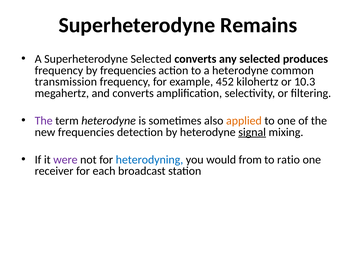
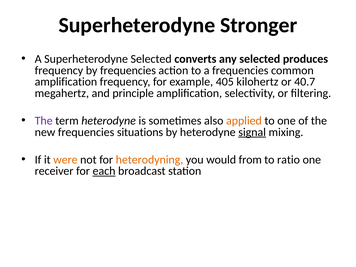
Remains: Remains -> Stronger
a heterodyne: heterodyne -> frequencies
transmission at (66, 82): transmission -> amplification
452: 452 -> 405
10.3: 10.3 -> 40.7
and converts: converts -> principle
detection: detection -> situations
were colour: purple -> orange
heterodyning colour: blue -> orange
each underline: none -> present
